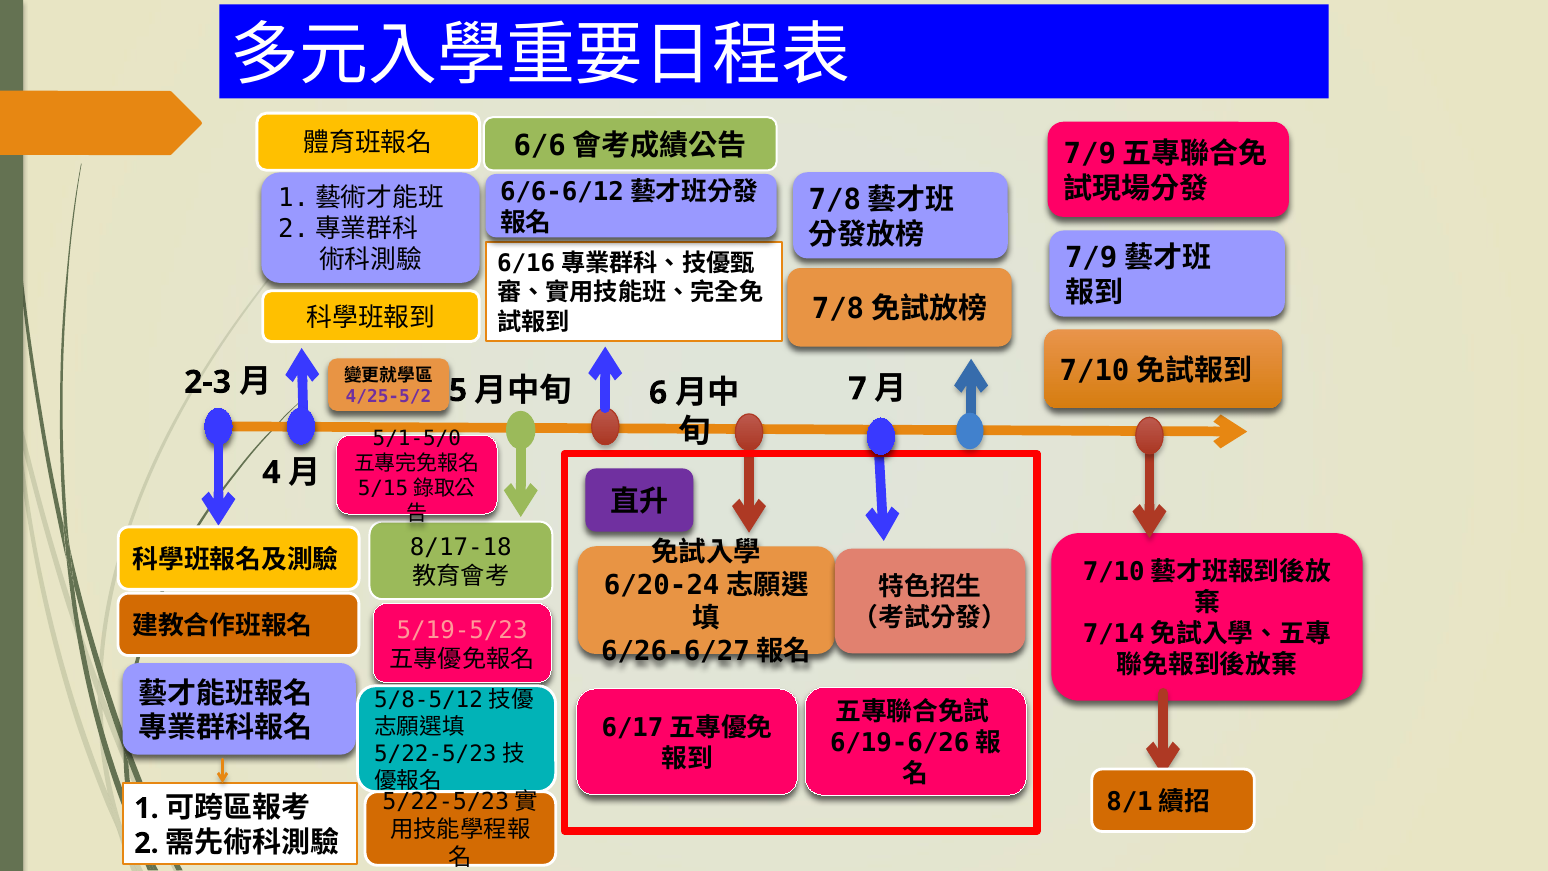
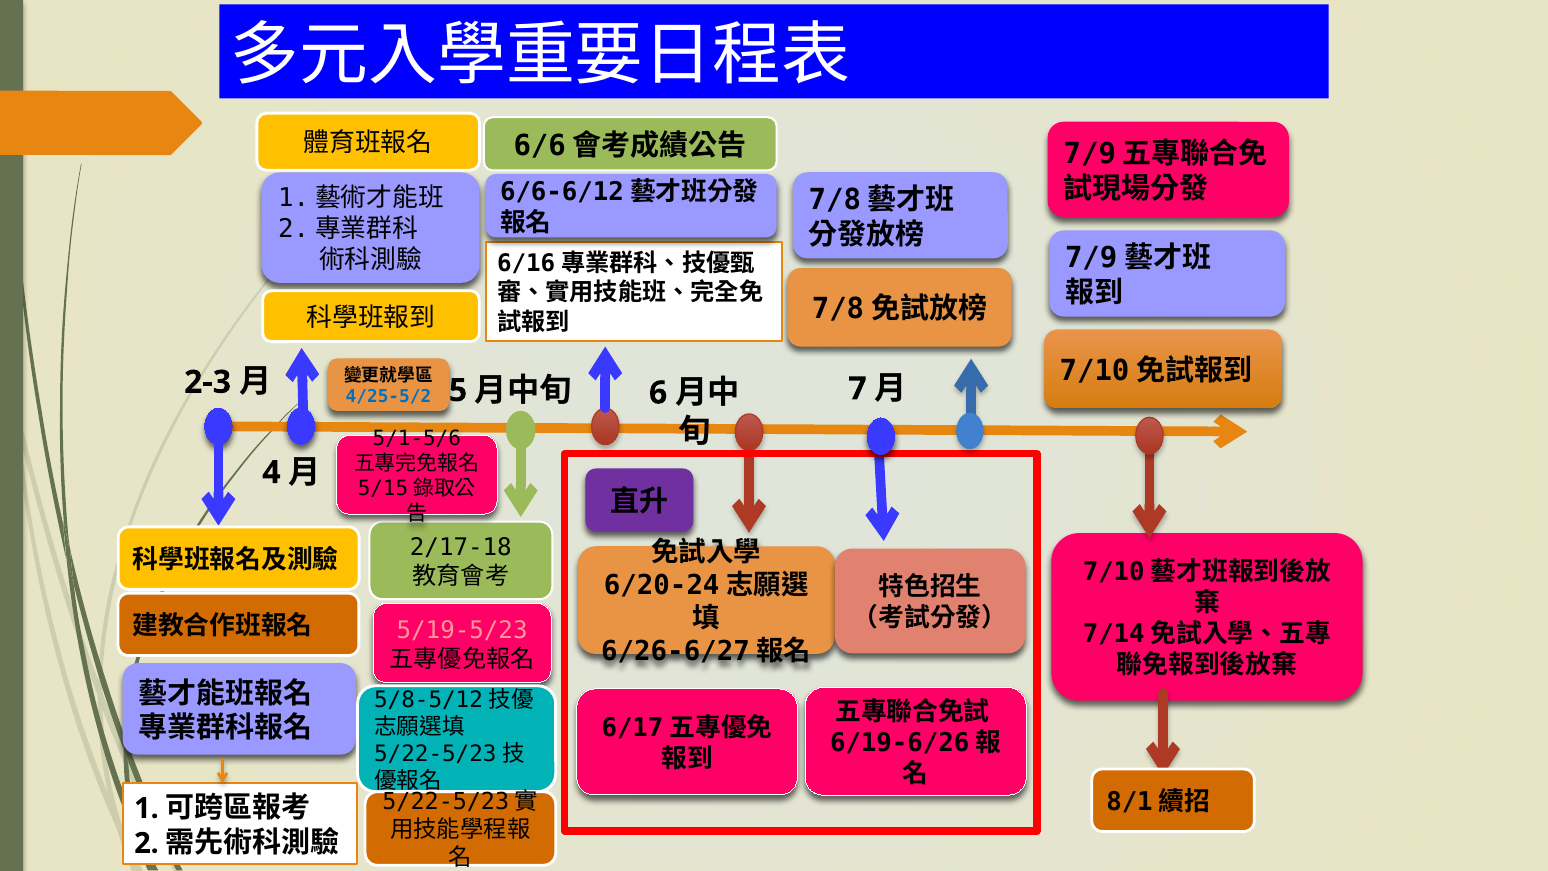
4/25-5/2 colour: purple -> blue
5/1-5/0: 5/1-5/0 -> 5/1-5/6
8/17-18: 8/17-18 -> 2/17-18
